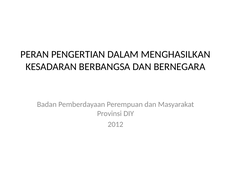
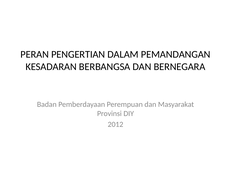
MENGHASILKAN: MENGHASILKAN -> PEMANDANGAN
